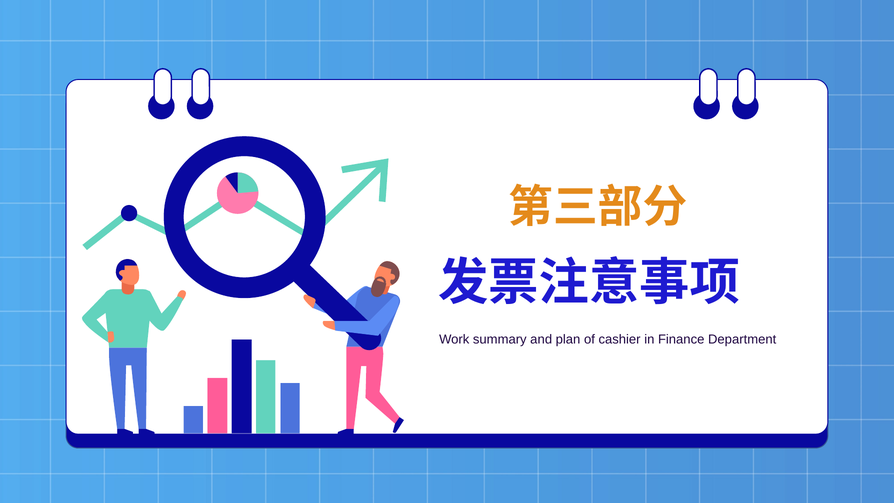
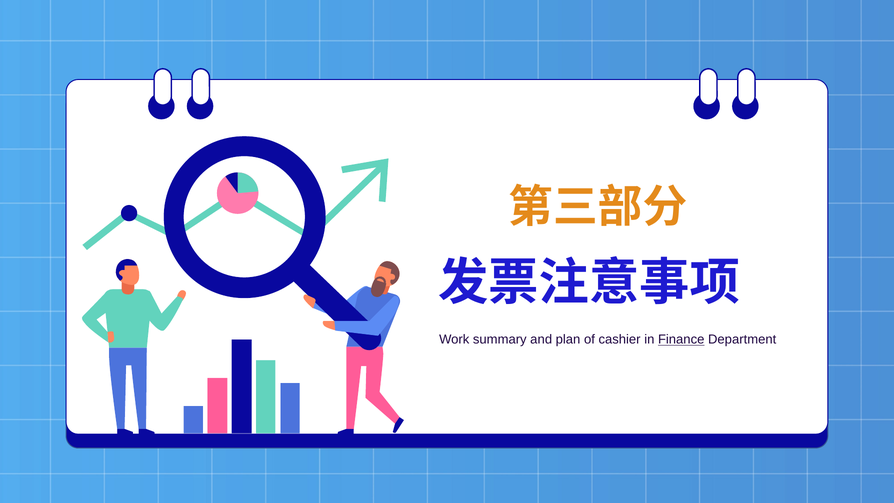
Finance underline: none -> present
